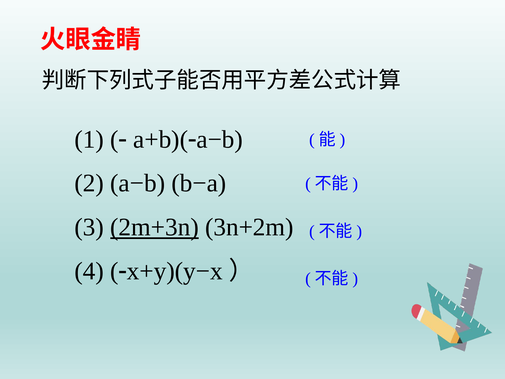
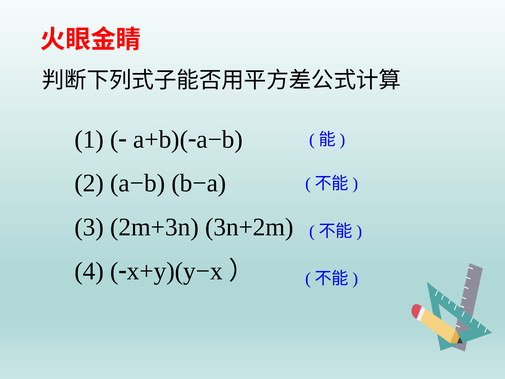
2m+3n underline: present -> none
